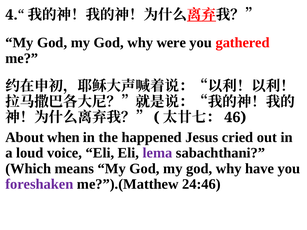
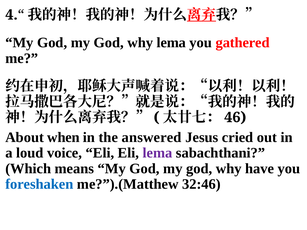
why were: were -> lema
happened: happened -> answered
foreshaken colour: purple -> blue
24:46: 24:46 -> 32:46
